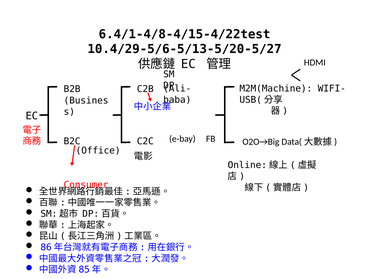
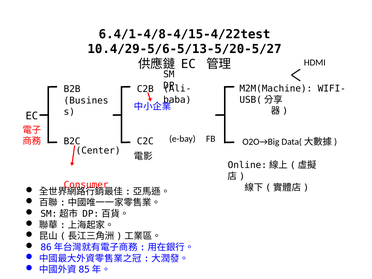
Office: Office -> Center
